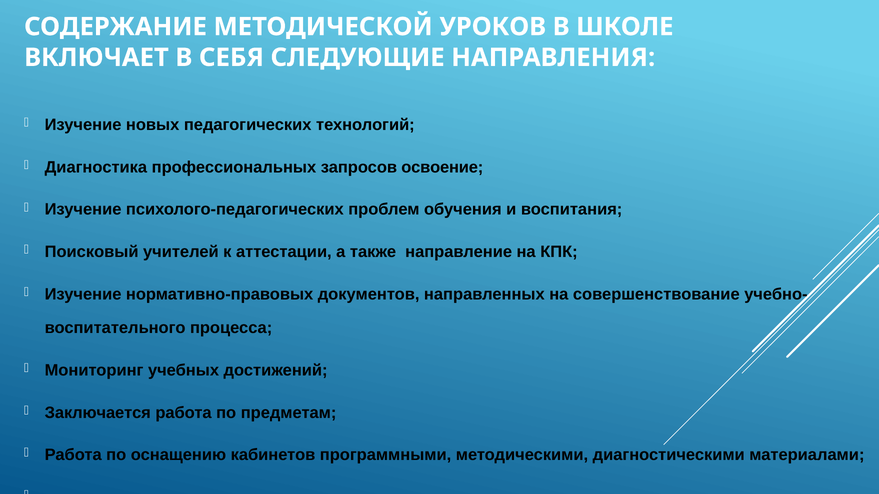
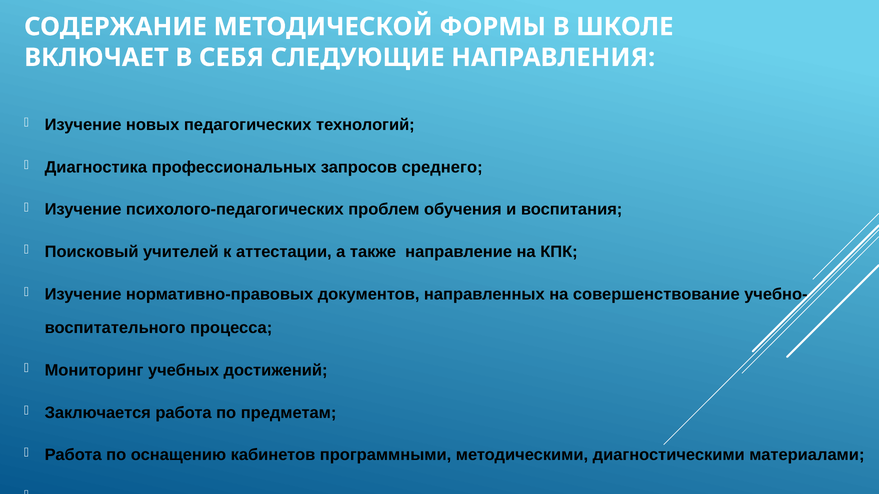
УРОКОВ: УРОКОВ -> ФОРМЫ
освоение: освоение -> среднего
